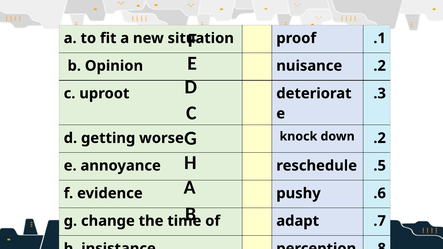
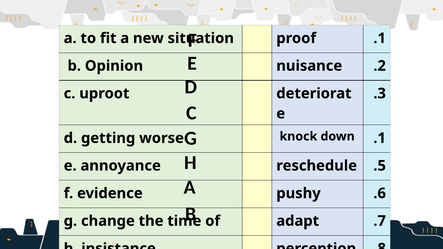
down 2: 2 -> 1
